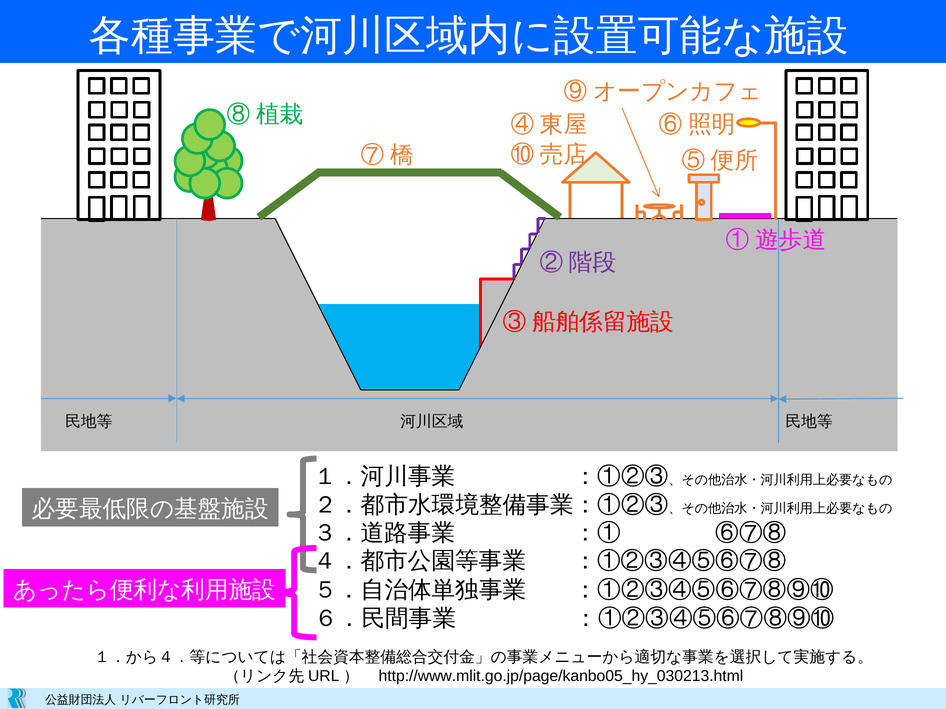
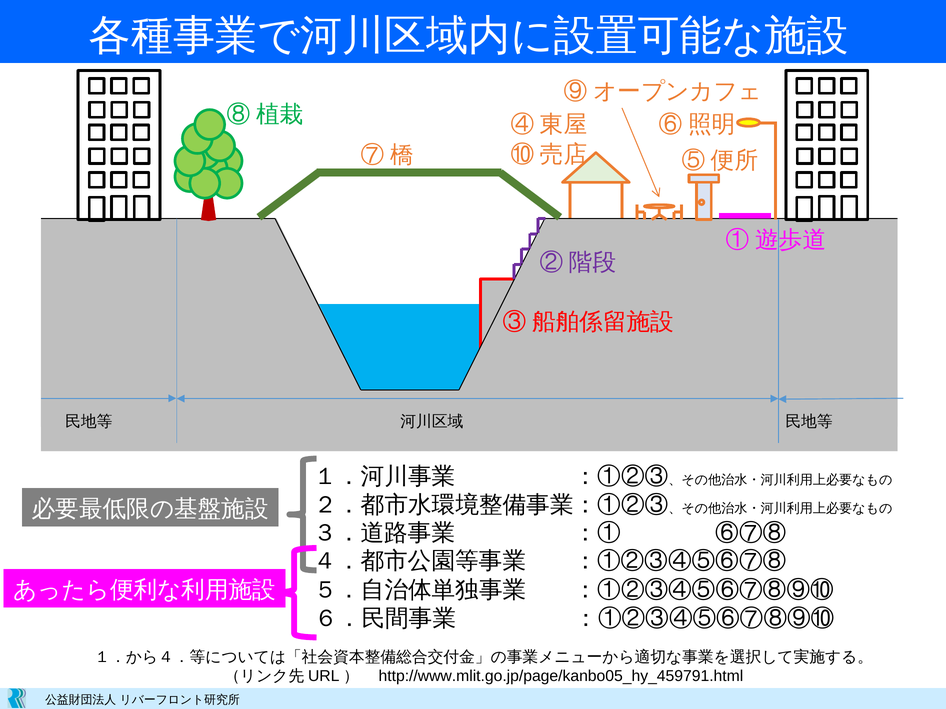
http://www.mlit.go.jp/page/kanbo05_hy_030213.html: http://www.mlit.go.jp/page/kanbo05_hy_030213.html -> http://www.mlit.go.jp/page/kanbo05_hy_459791.html
